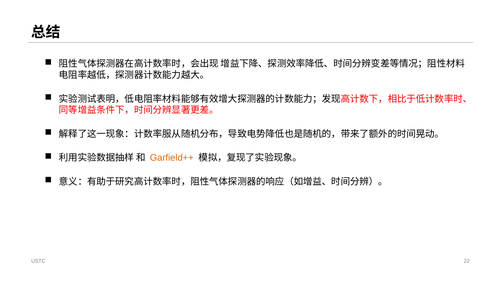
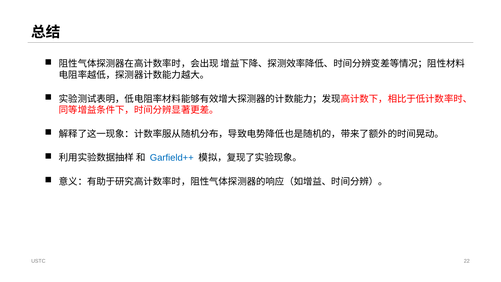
Garfield++ colour: orange -> blue
